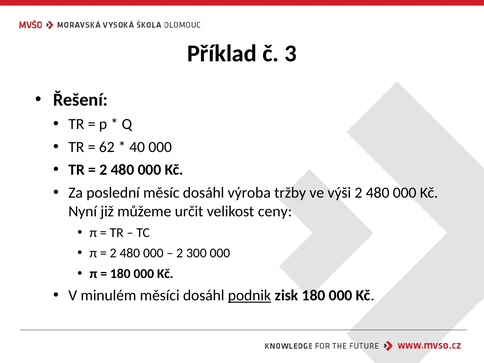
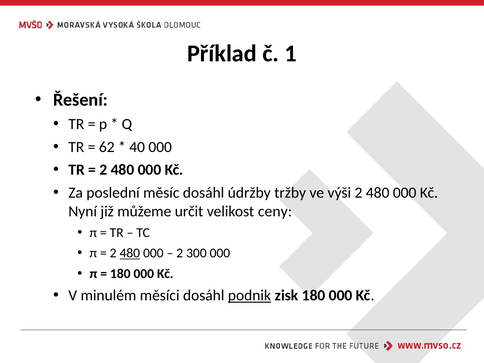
3: 3 -> 1
výroba: výroba -> údržby
480 at (130, 253) underline: none -> present
